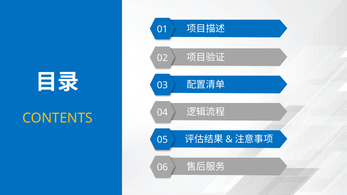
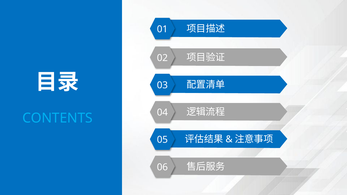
CONTENTS colour: yellow -> light blue
